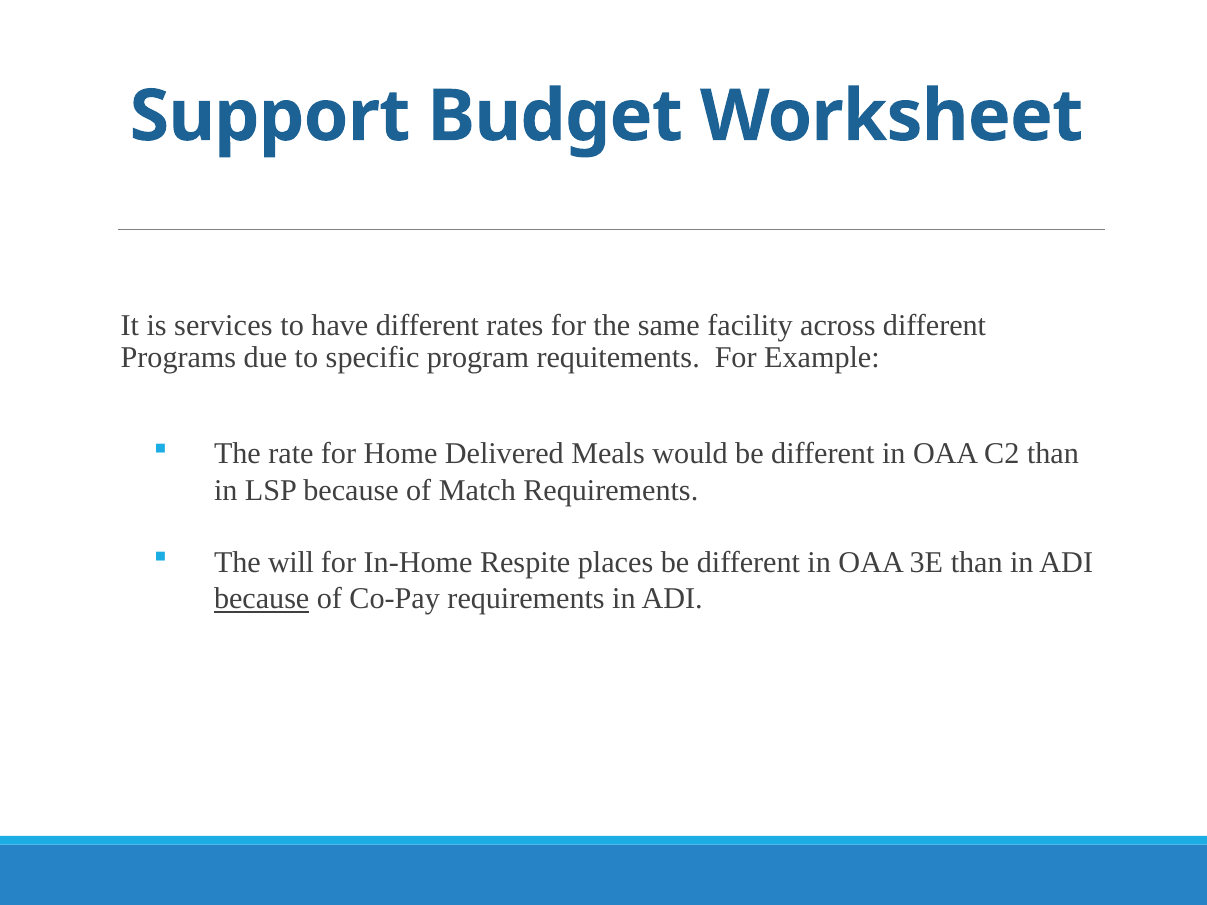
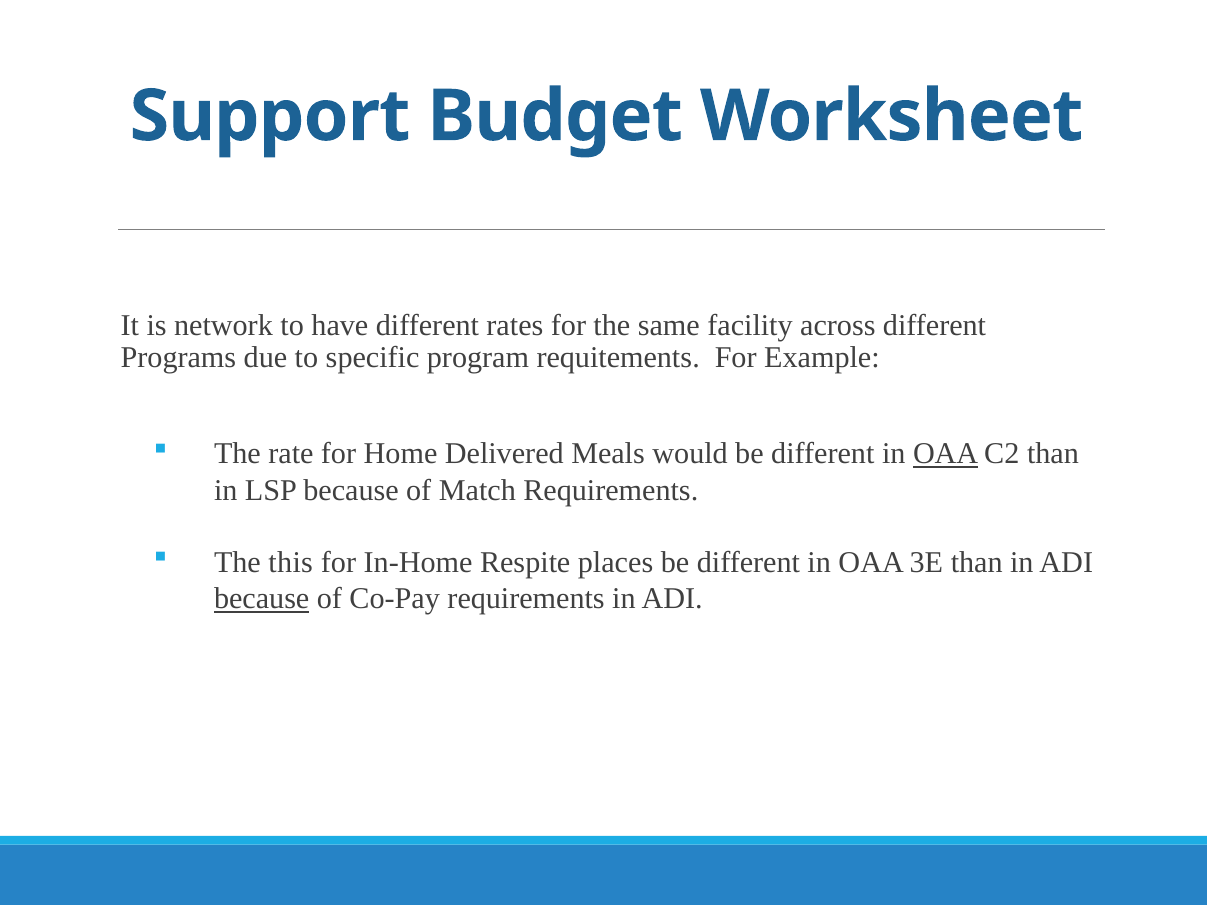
services: services -> network
OAA at (946, 454) underline: none -> present
will: will -> this
